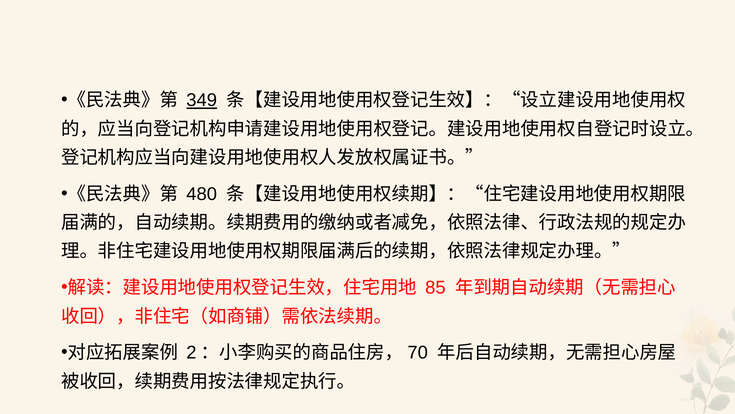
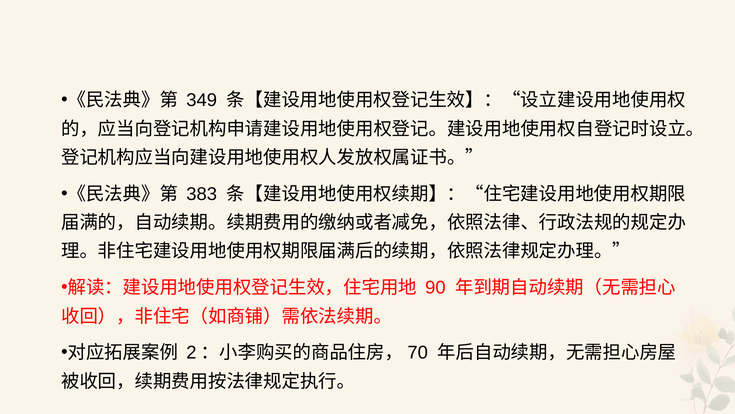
349 underline: present -> none
480: 480 -> 383
85: 85 -> 90
